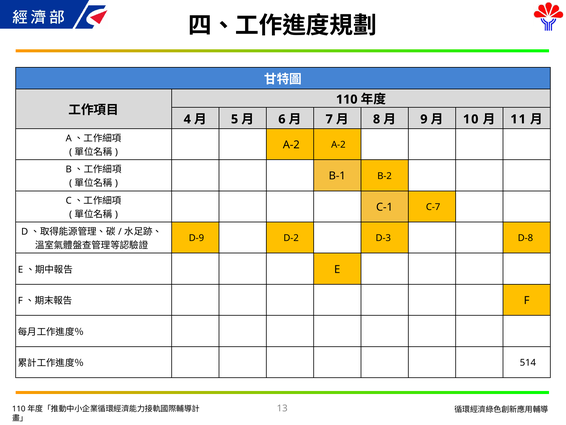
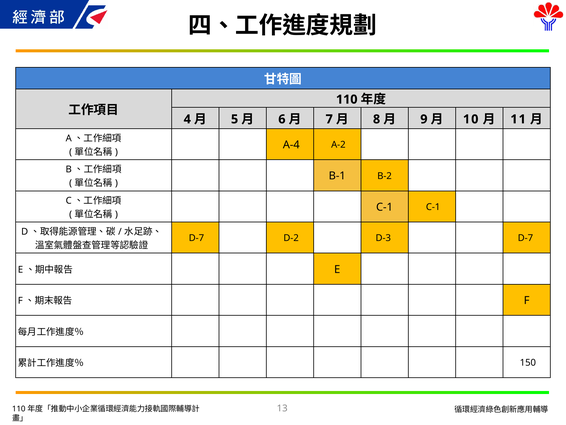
A-2 at (291, 145): A-2 -> A-4
C-1 C-7: C-7 -> C-1
D-9 at (196, 238): D-9 -> D-7
D-3 D-8: D-8 -> D-7
514: 514 -> 150
